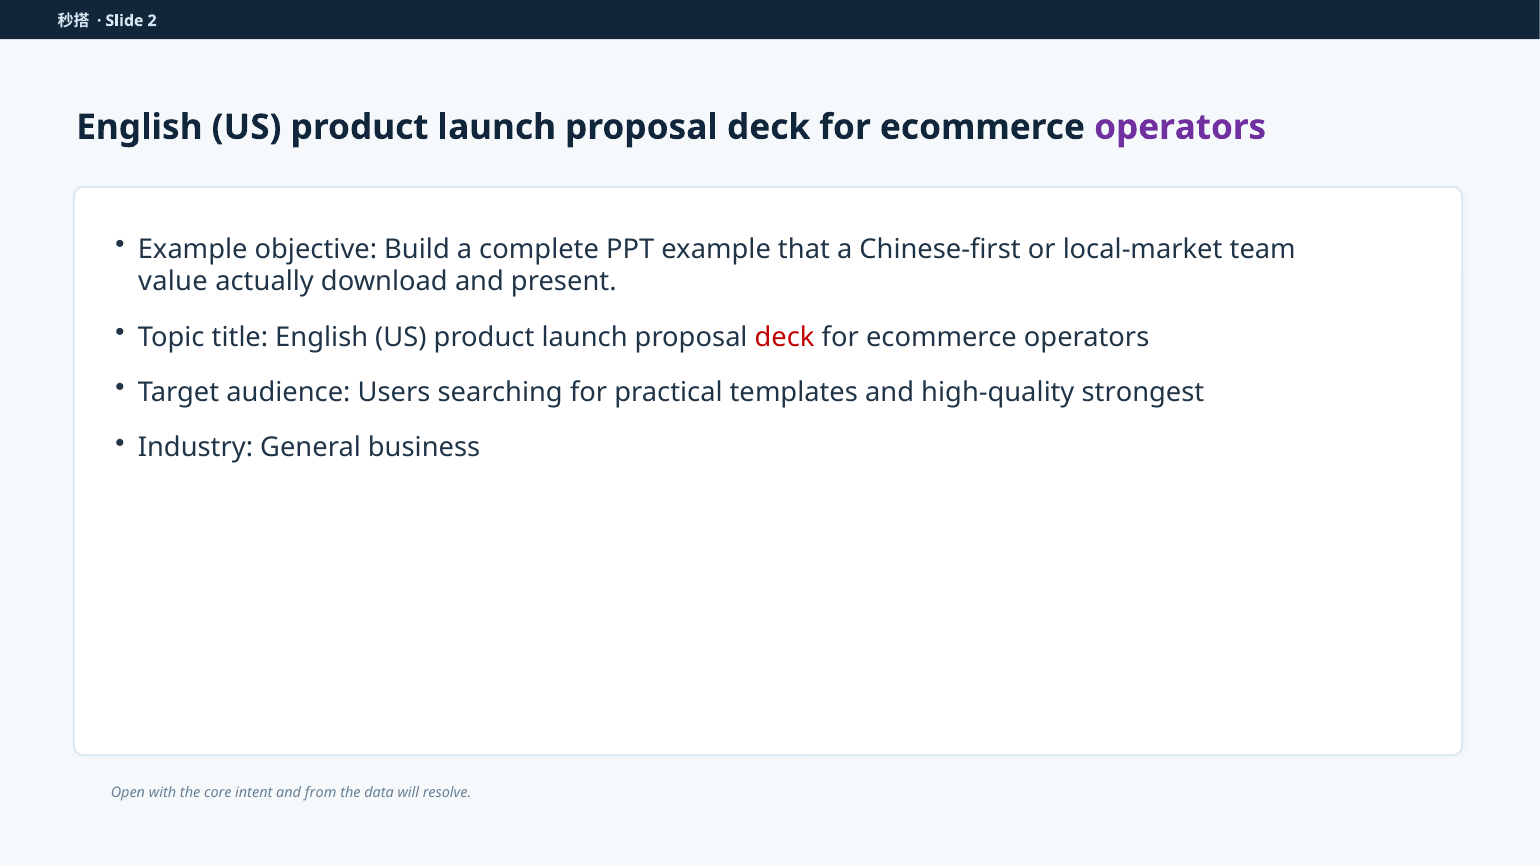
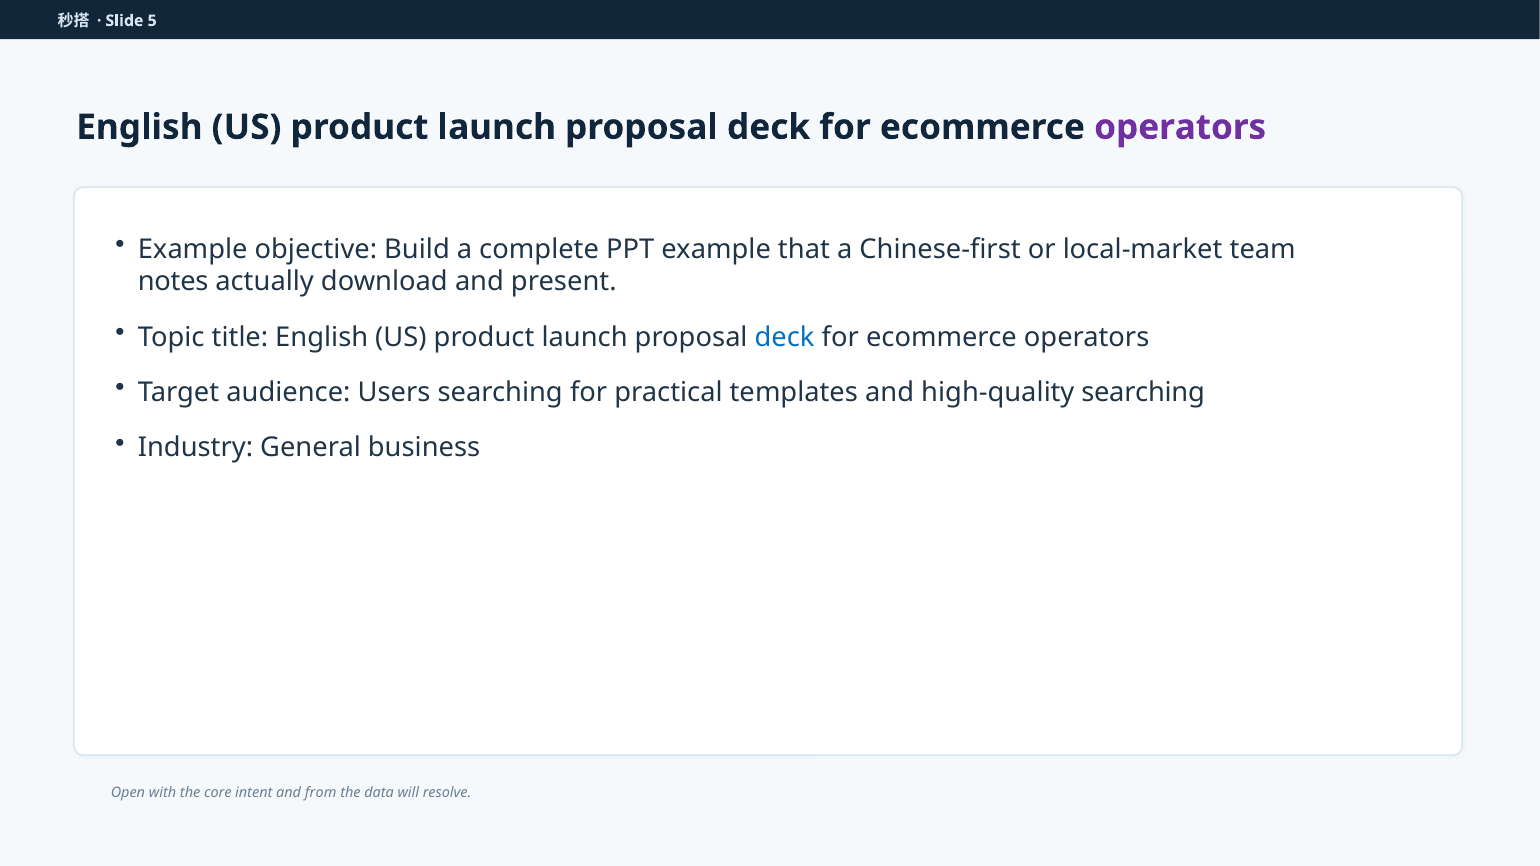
2: 2 -> 5
value: value -> notes
deck at (785, 337) colour: red -> blue
high-quality strongest: strongest -> searching
